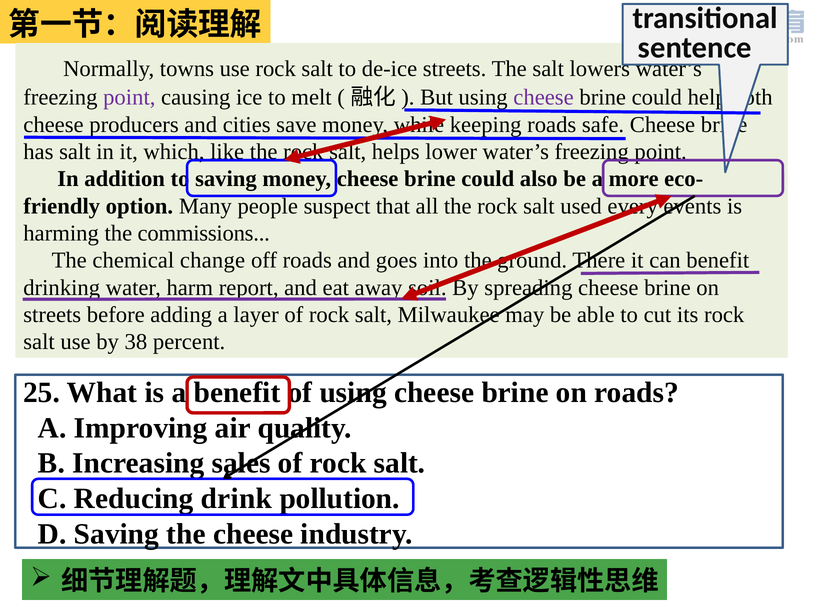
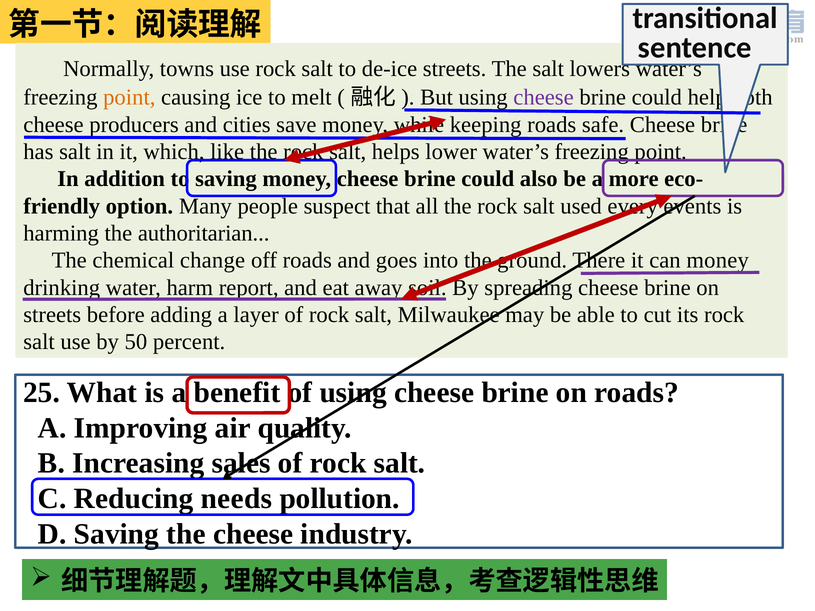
point at (129, 97) colour: purple -> orange
commissions: commissions -> authoritarian
benefit at (718, 260): benefit -> money
38: 38 -> 50
drink: drink -> needs
